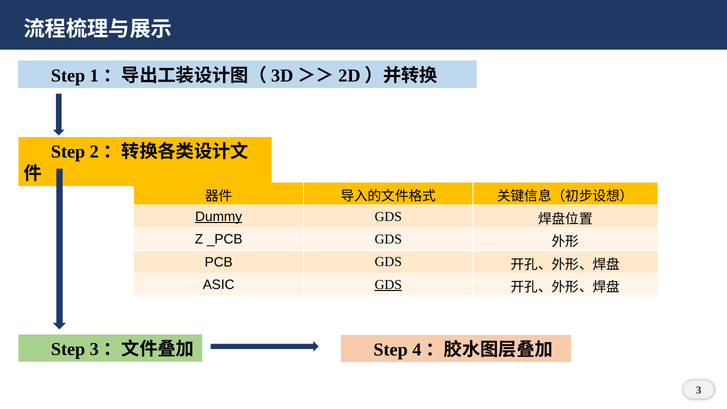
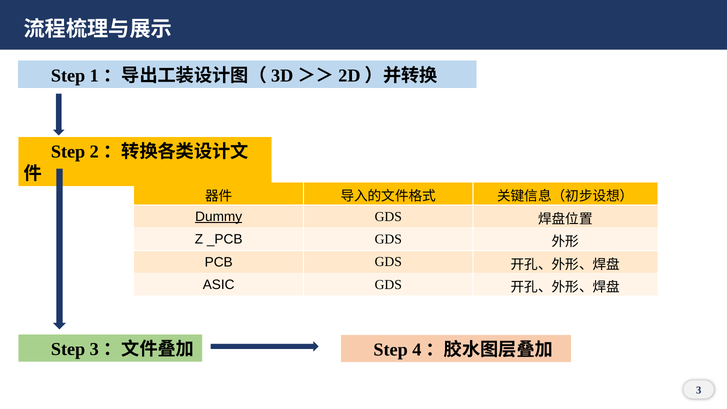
GDS at (388, 285) underline: present -> none
